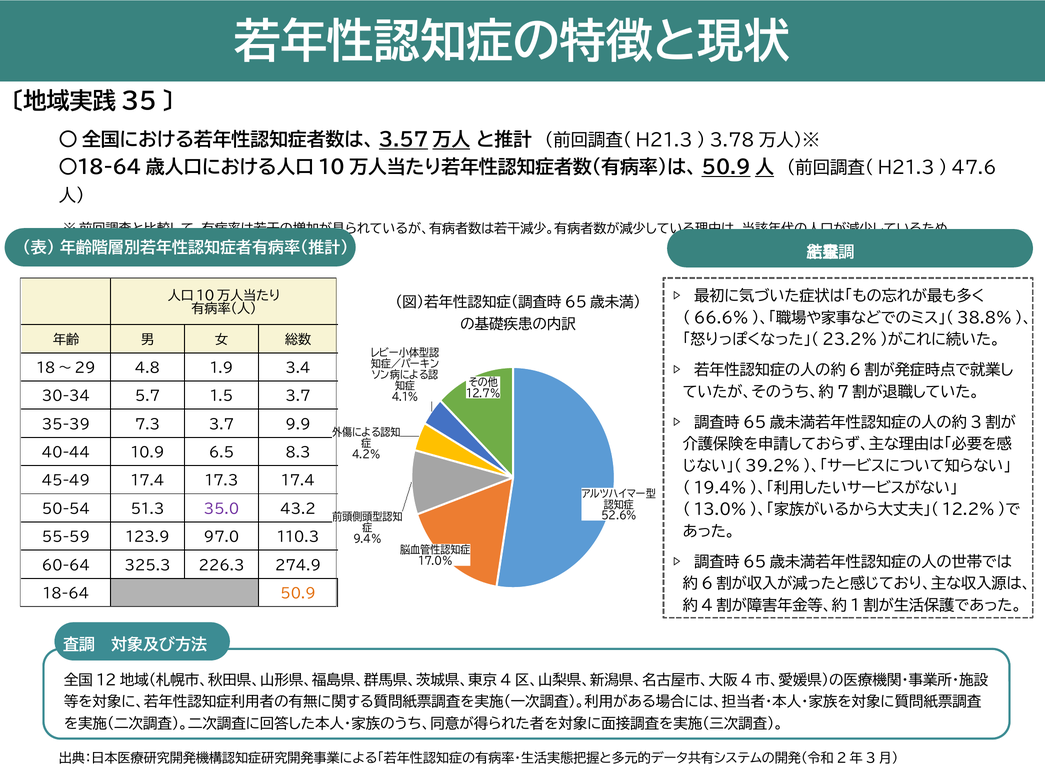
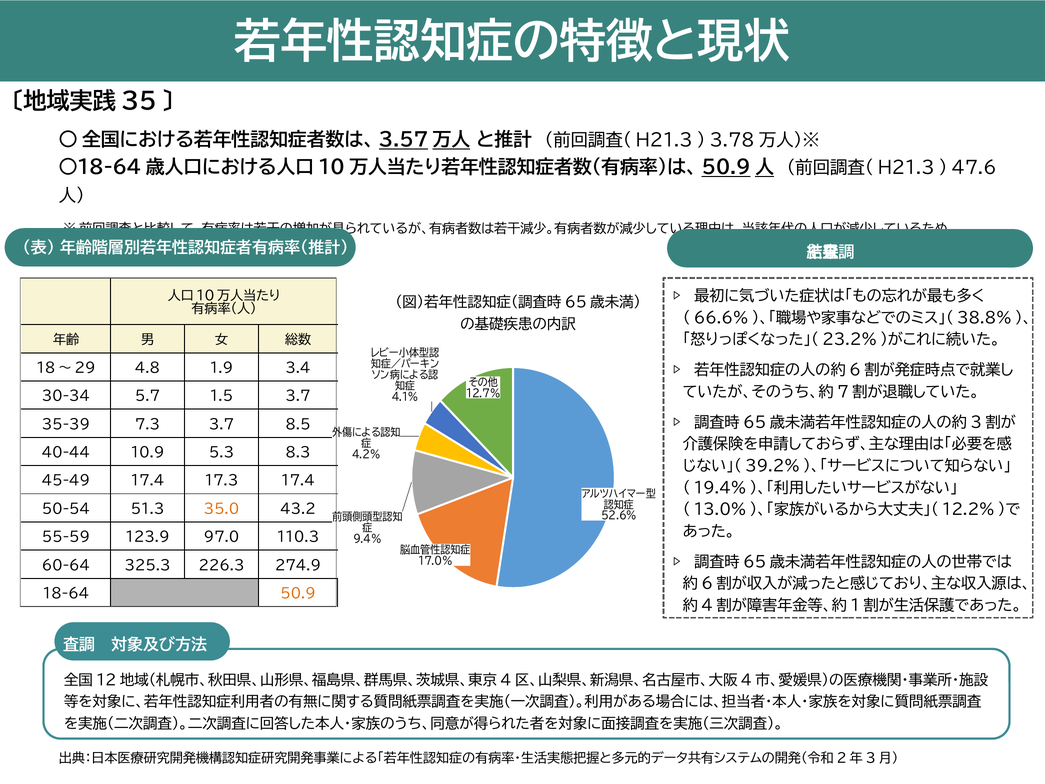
9.9: 9.9 -> 8.5
6.5: 6.5 -> 5.3
35.0 colour: purple -> orange
